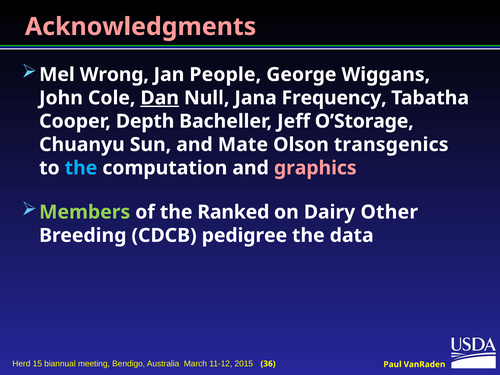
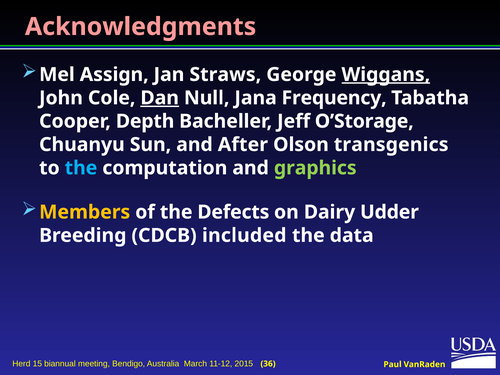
Wrong: Wrong -> Assign
People: People -> Straws
Wiggans underline: none -> present
Mate: Mate -> After
graphics colour: pink -> light green
Members colour: light green -> yellow
Ranked: Ranked -> Defects
Other: Other -> Udder
pedigree: pedigree -> included
